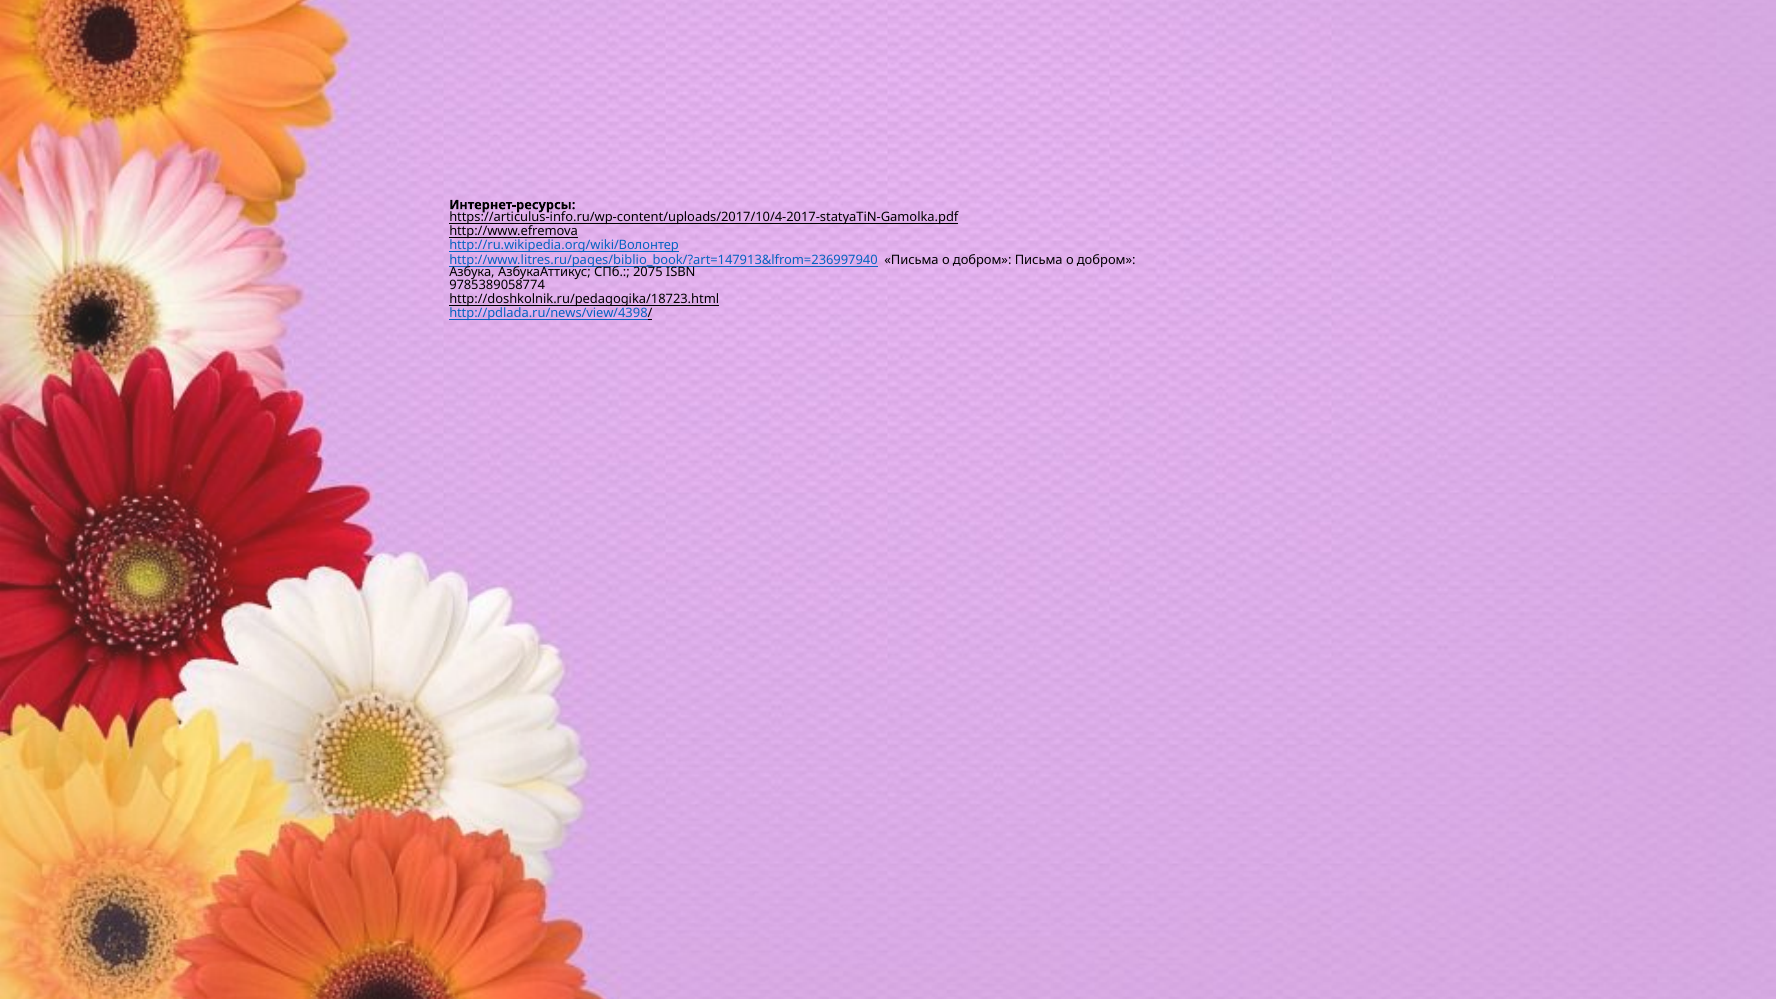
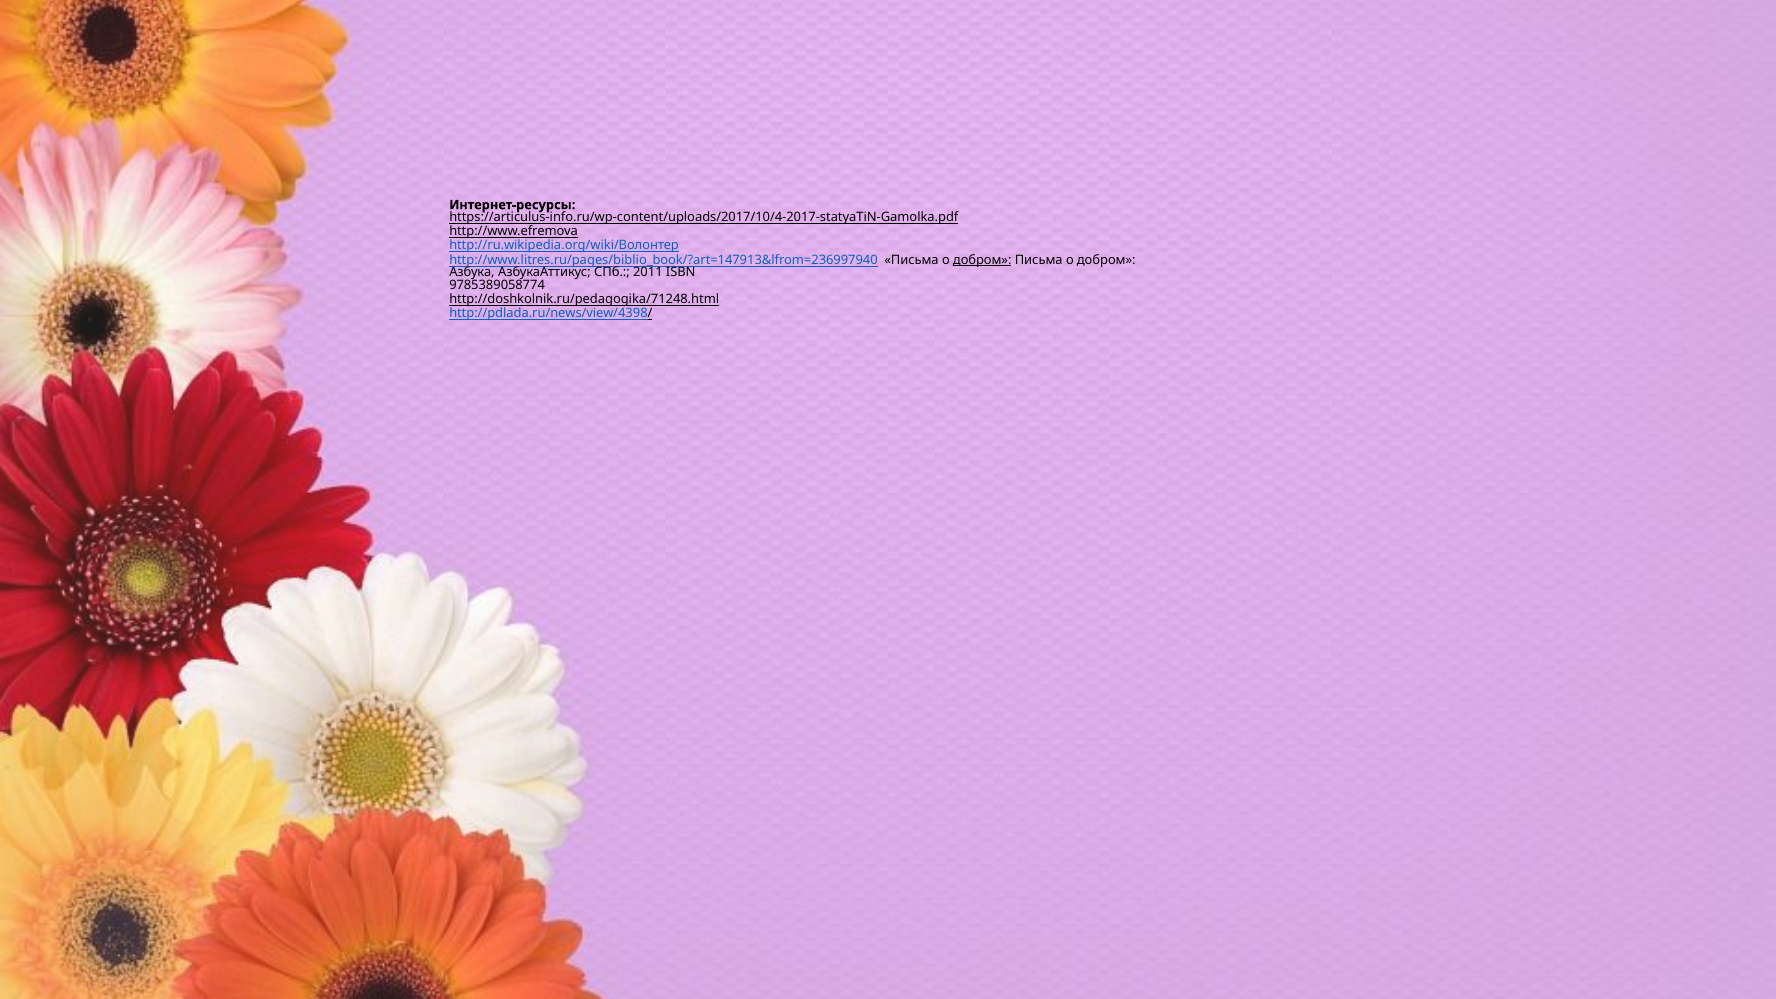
добром at (982, 260) underline: none -> present
2075: 2075 -> 2011
http://doshkolnik.ru/pedagogika/18723.html: http://doshkolnik.ru/pedagogika/18723.html -> http://doshkolnik.ru/pedagogika/71248.html
